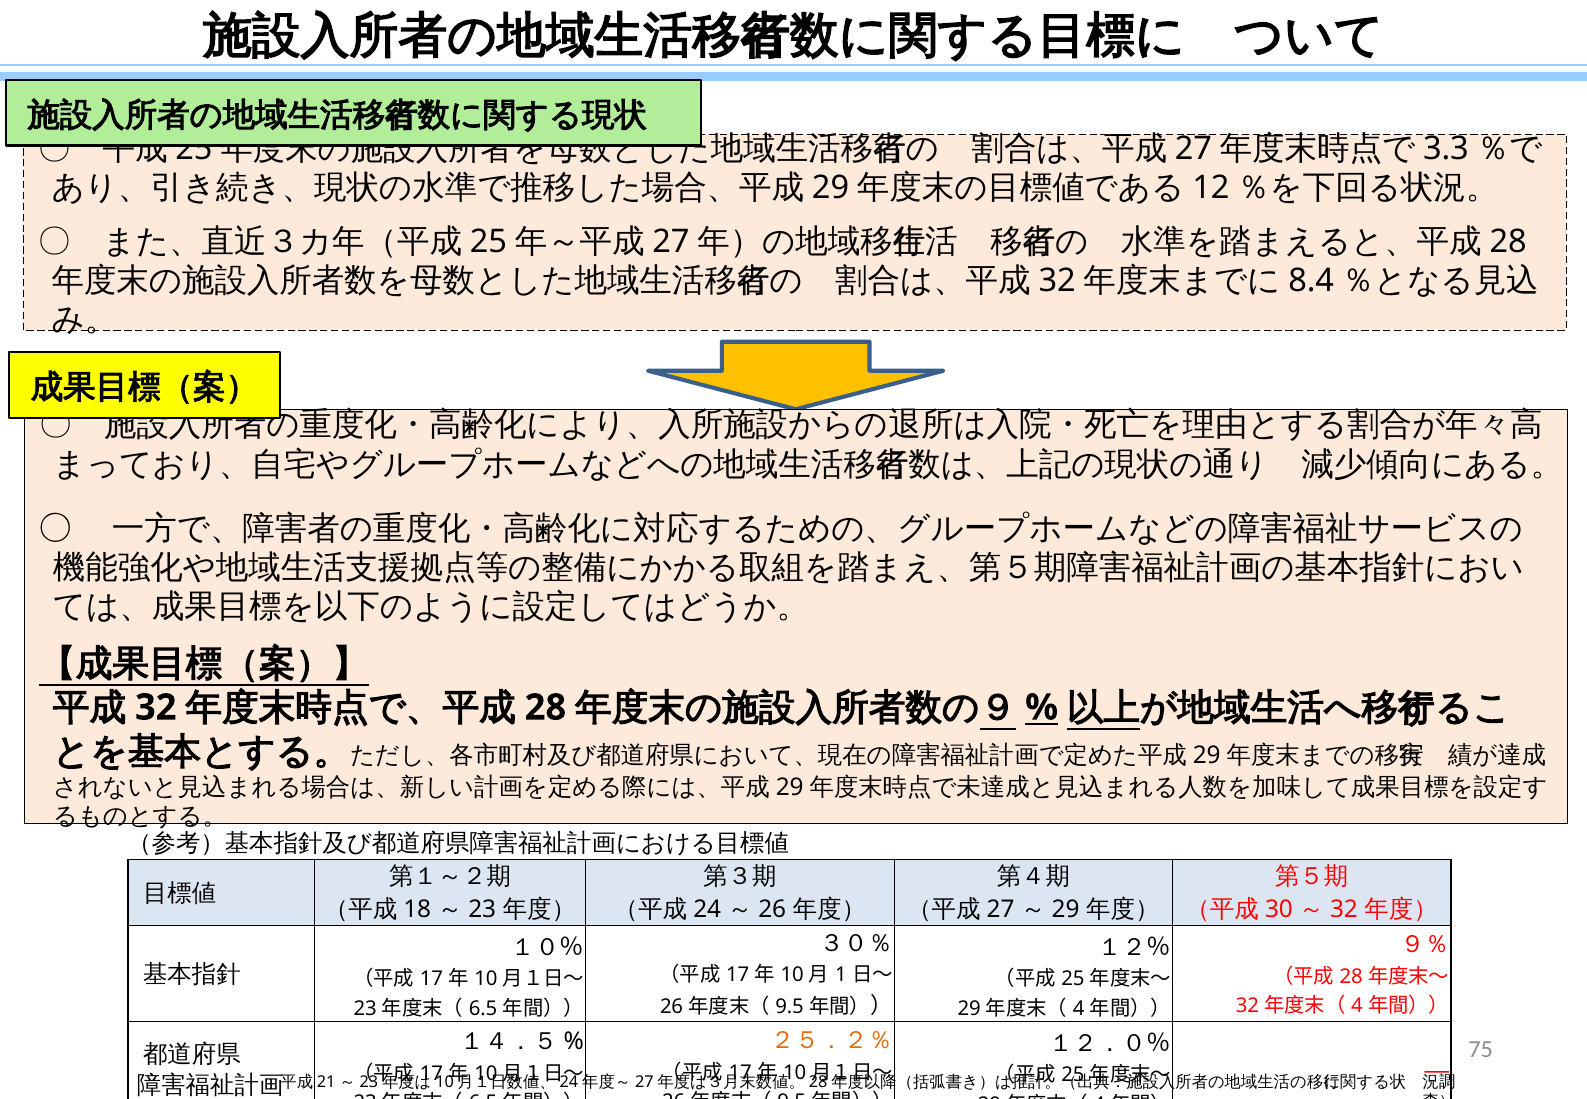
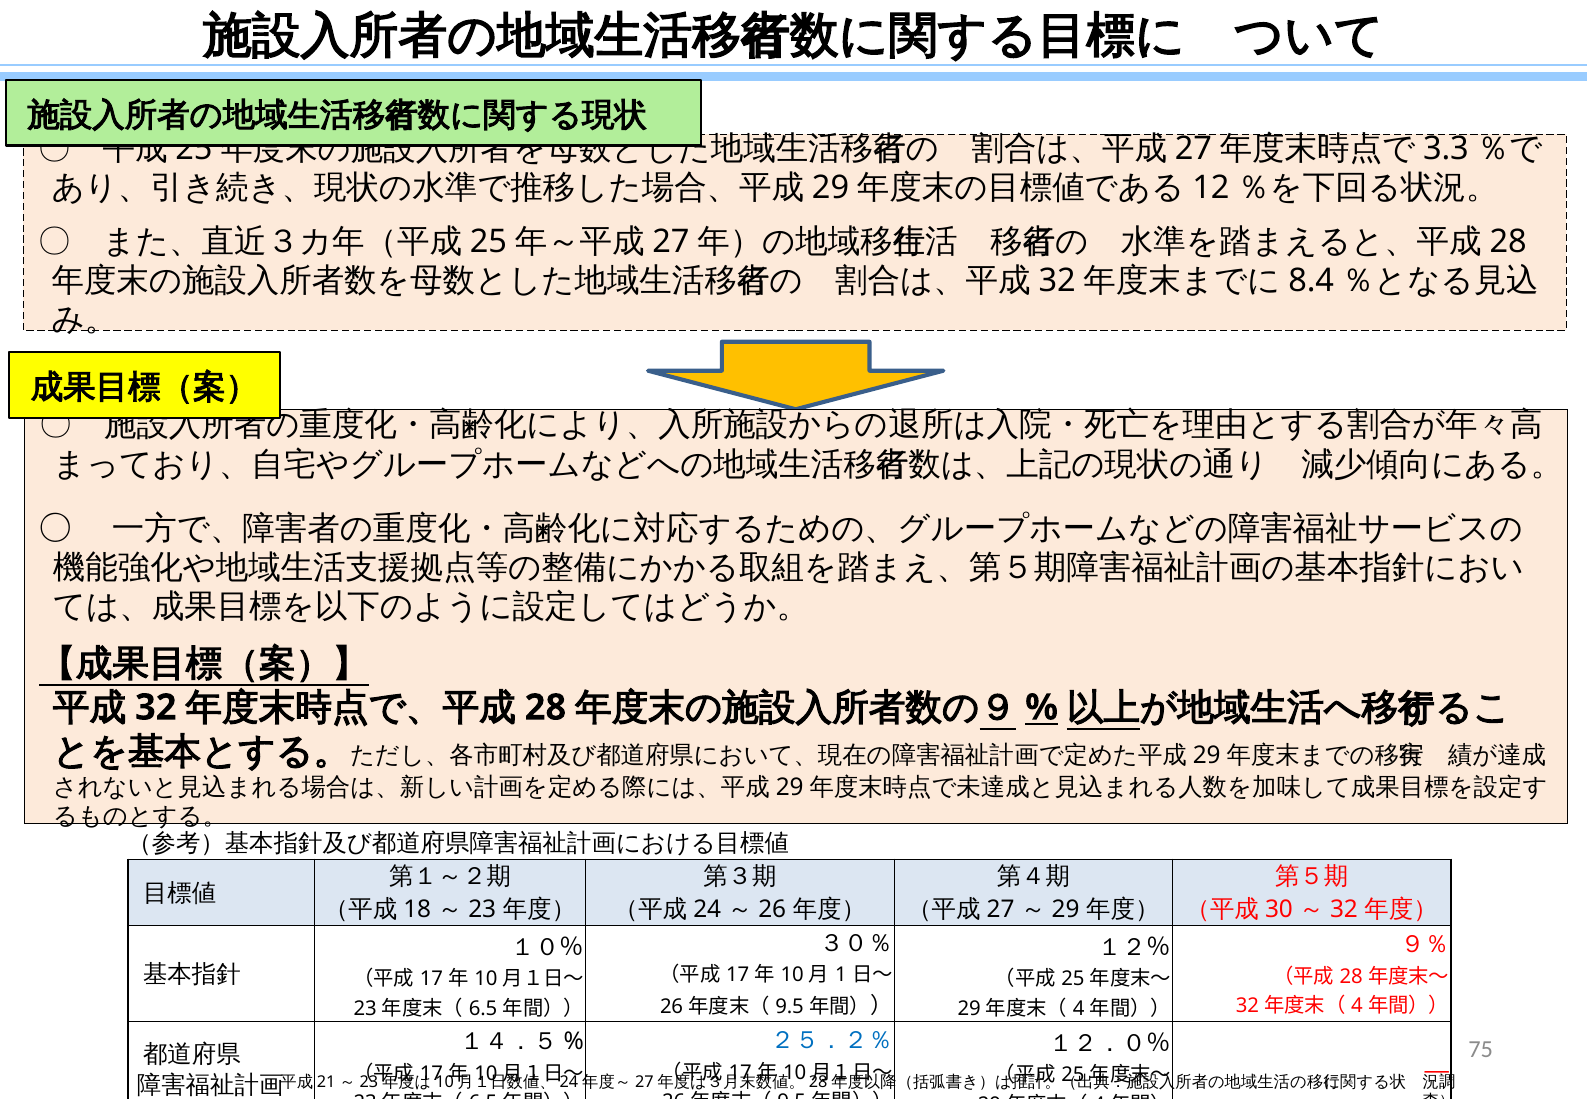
２５．２％ colour: orange -> blue
